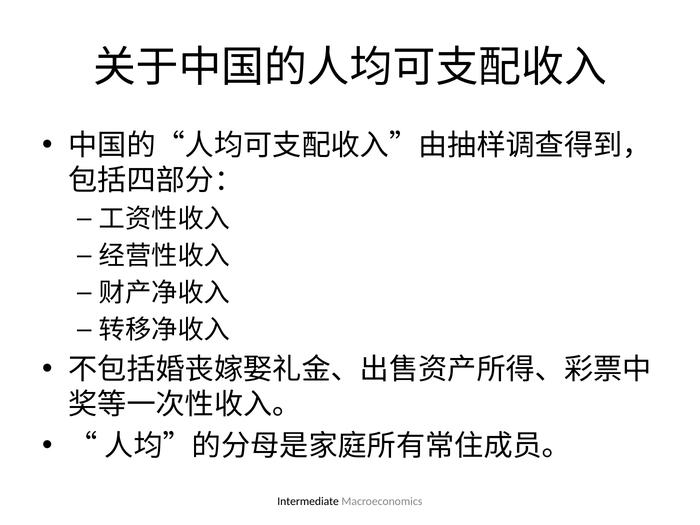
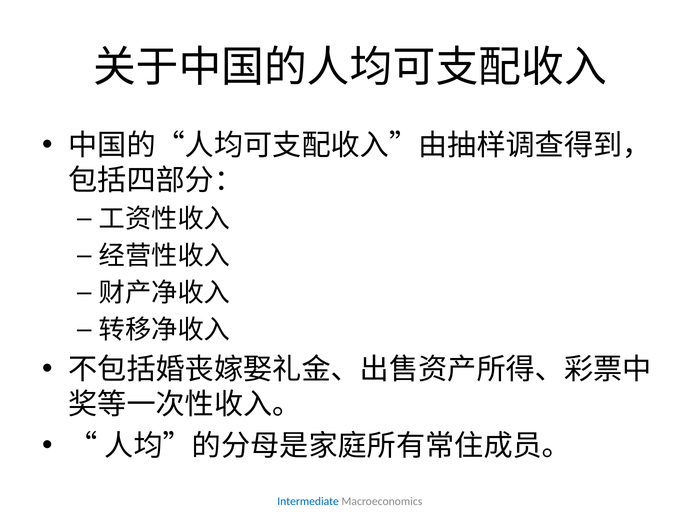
Intermediate colour: black -> blue
